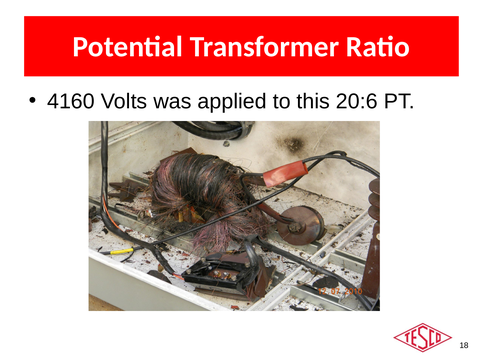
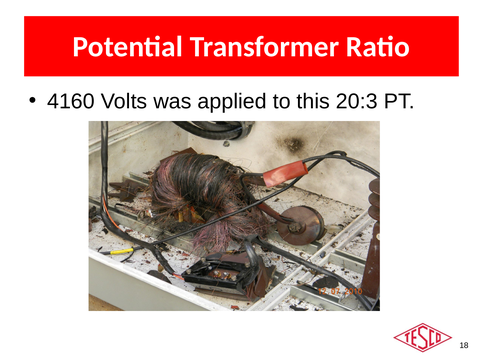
20:6: 20:6 -> 20:3
